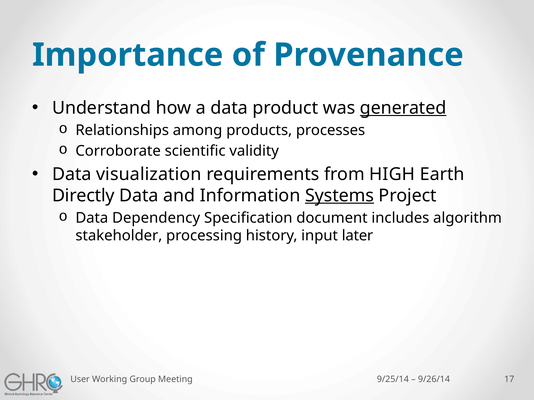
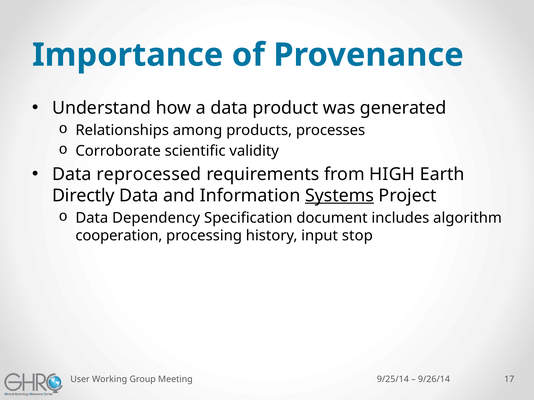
generated underline: present -> none
visualization: visualization -> reprocessed
stakeholder: stakeholder -> cooperation
later: later -> stop
